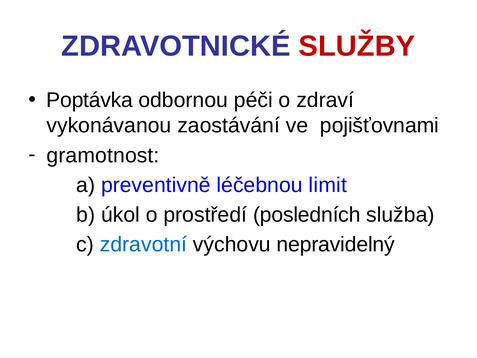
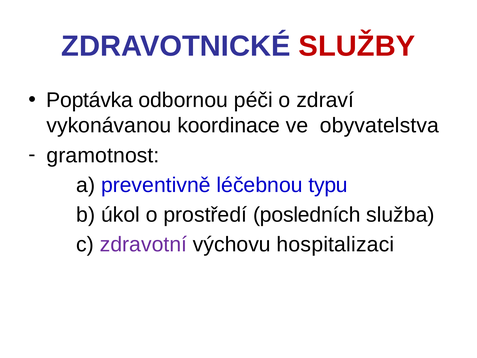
zaostávání: zaostávání -> koordinace
pojišťovnami: pojišťovnami -> obyvatelstva
limit: limit -> typu
zdravotní colour: blue -> purple
nepravidelný: nepravidelný -> hospitalizaci
